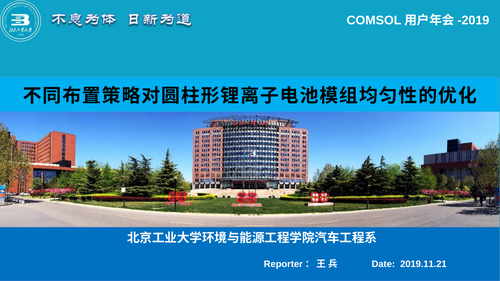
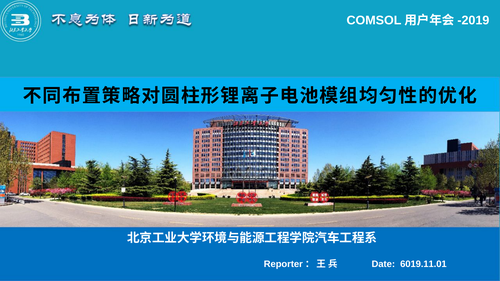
2019.11.21: 2019.11.21 -> 6019.11.01
